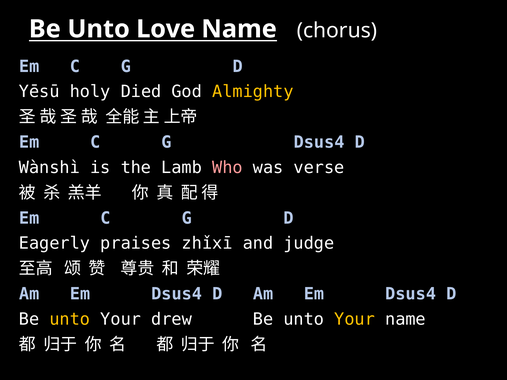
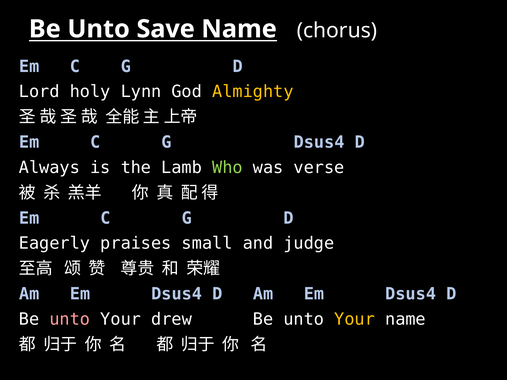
Love: Love -> Save
Yēsū: Yēsū -> Lord
Died: Died -> Lynn
Wànshì: Wànshì -> Always
Who colour: pink -> light green
zhǐxī: zhǐxī -> small
unto at (70, 319) colour: yellow -> pink
